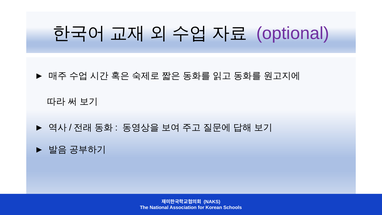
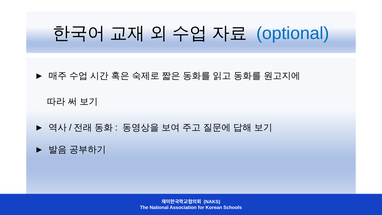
optional colour: purple -> blue
